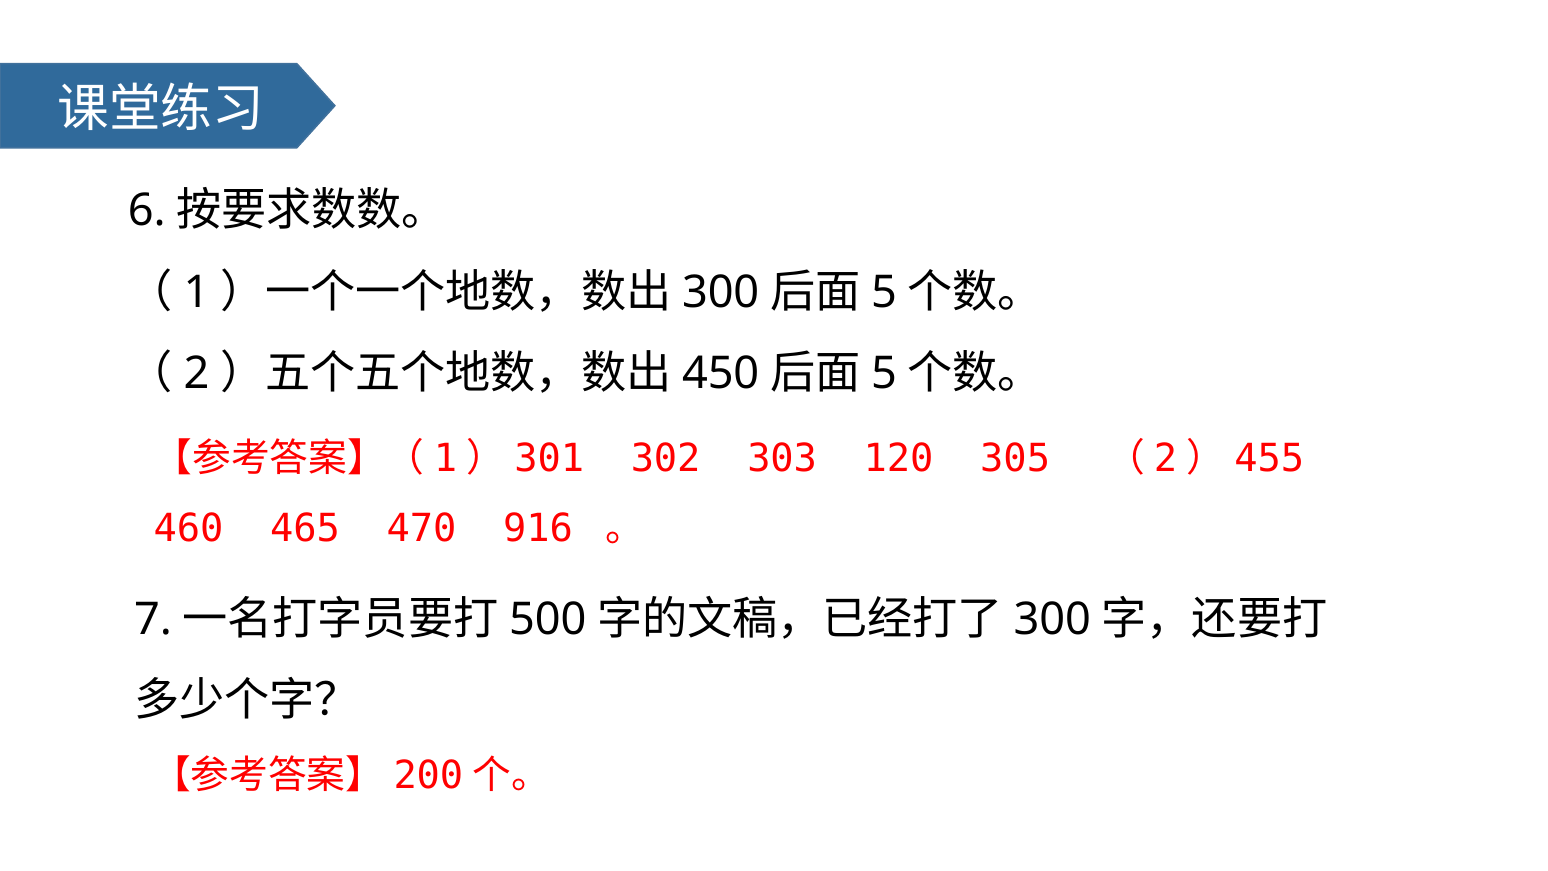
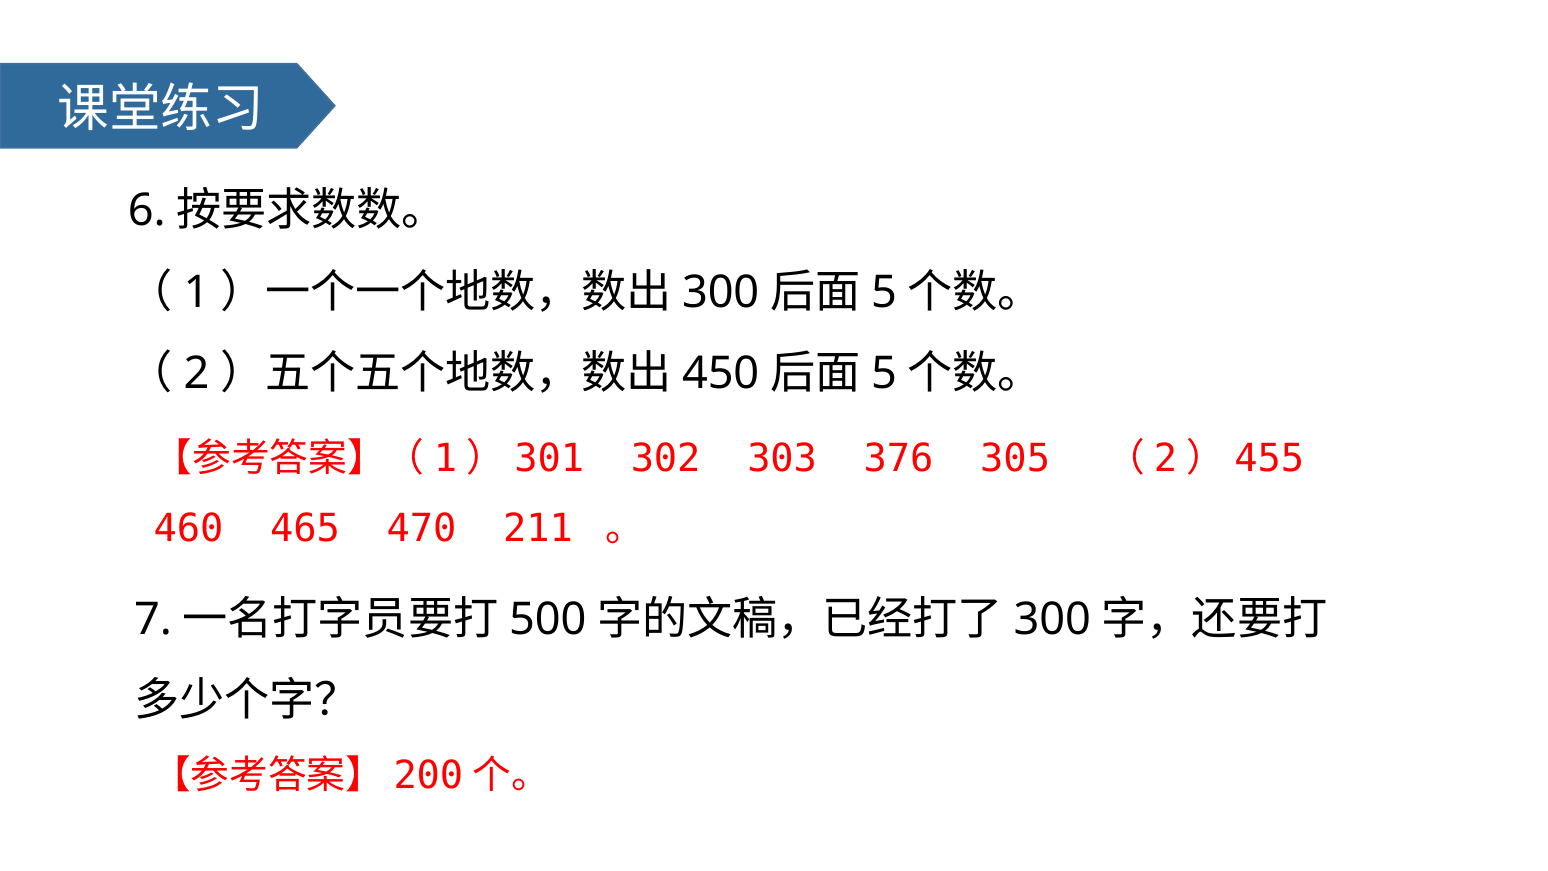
120: 120 -> 376
916: 916 -> 211
